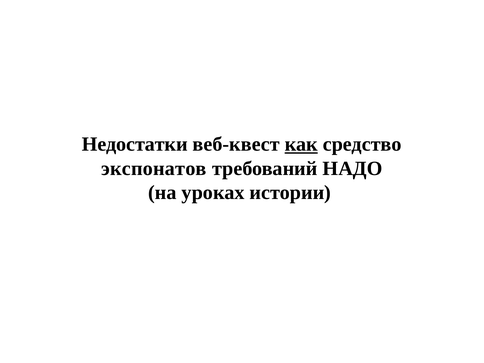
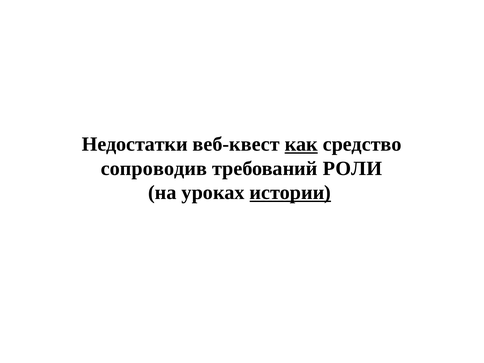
экспонатов: экспонатов -> сопроводив
НАДО: НАДО -> РОЛИ
истории underline: none -> present
